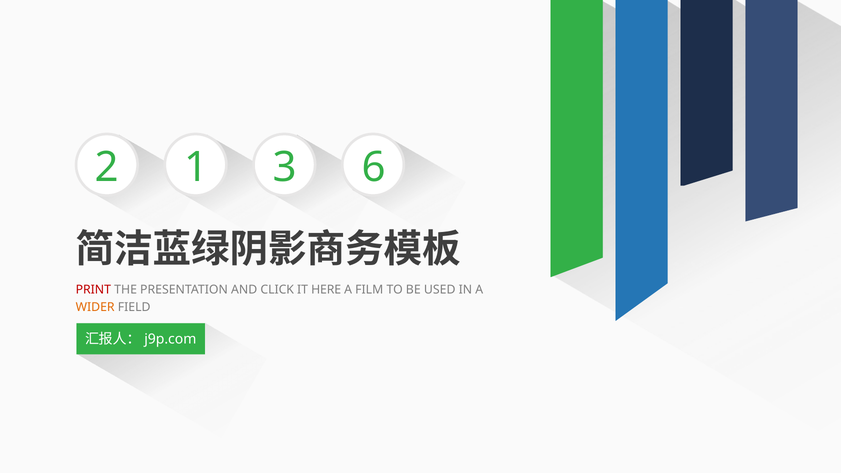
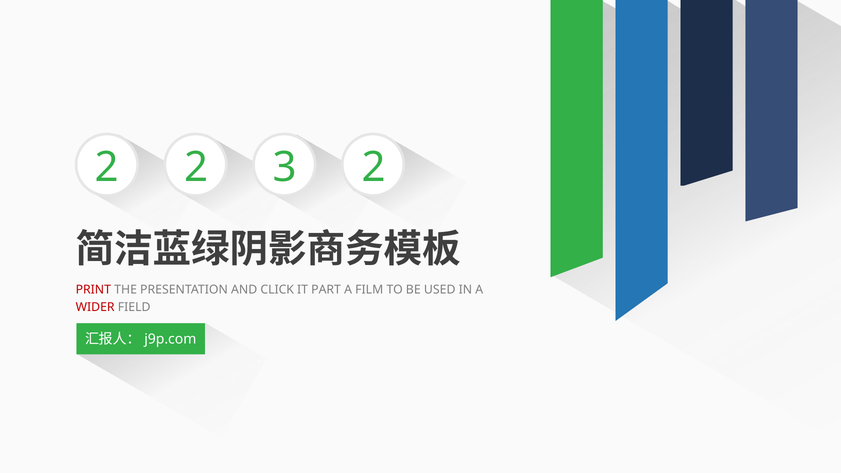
2 1: 1 -> 2
3 6: 6 -> 2
HERE: HERE -> PART
WIDER colour: orange -> red
